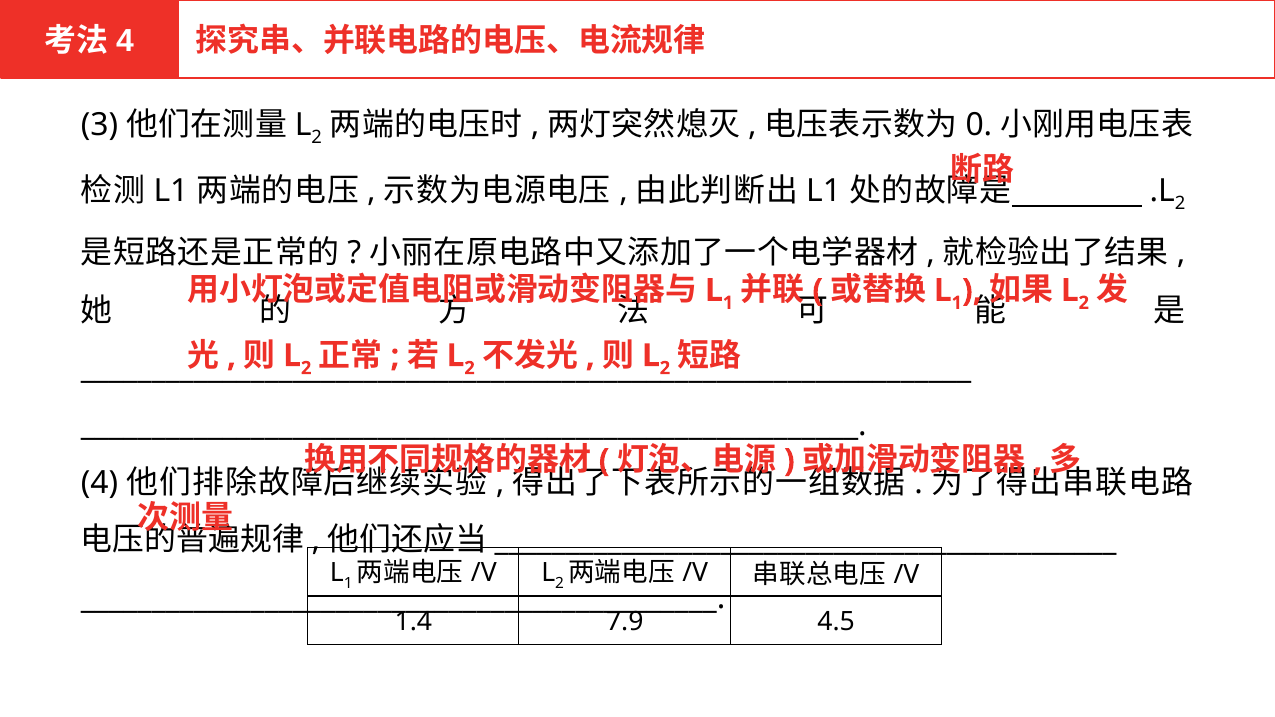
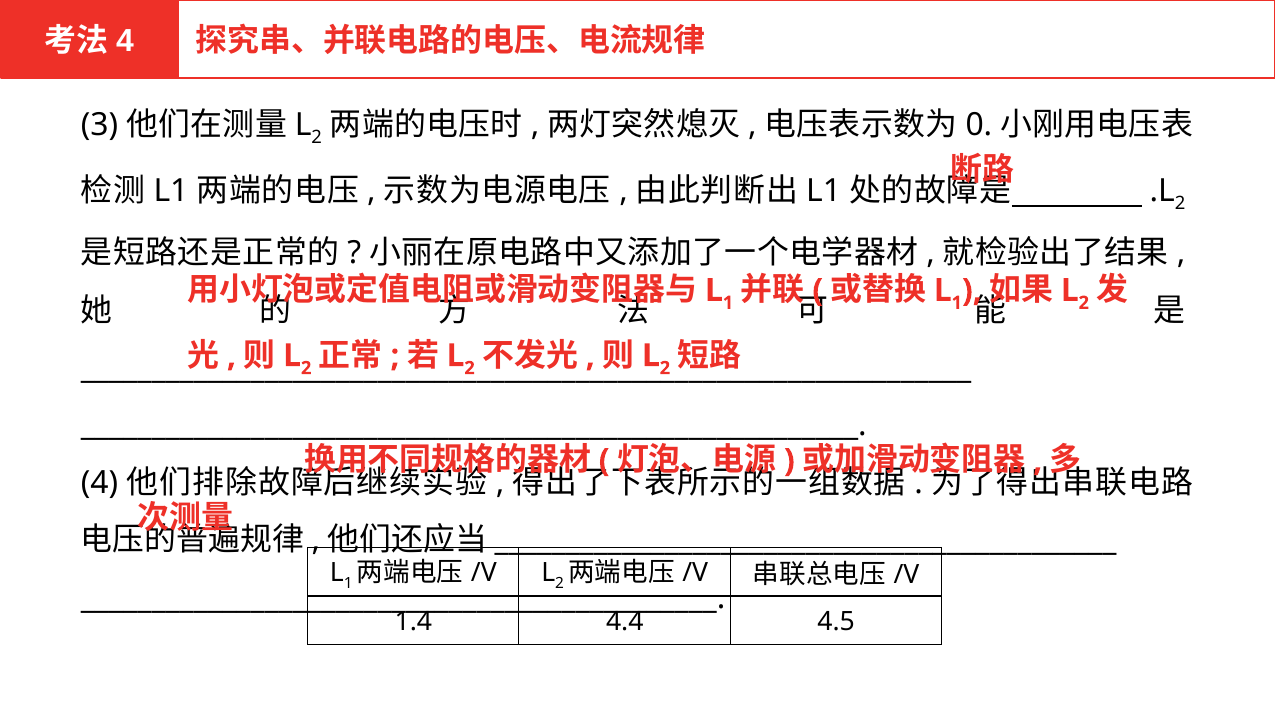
7.9: 7.9 -> 4.4
